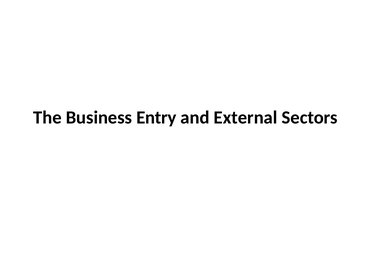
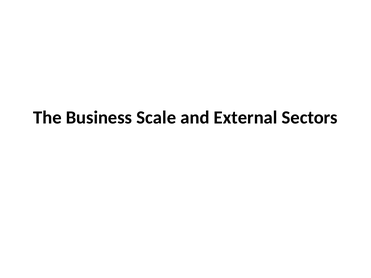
Entry: Entry -> Scale
